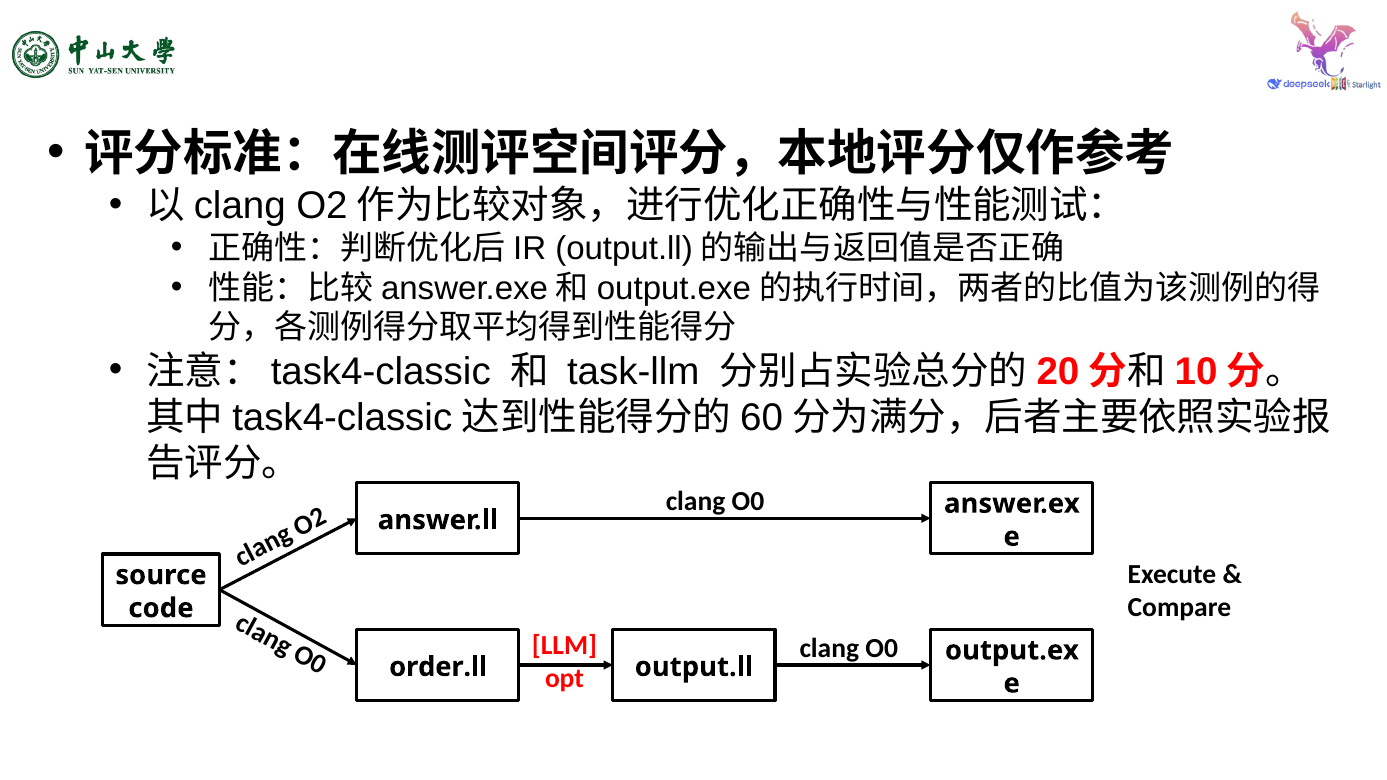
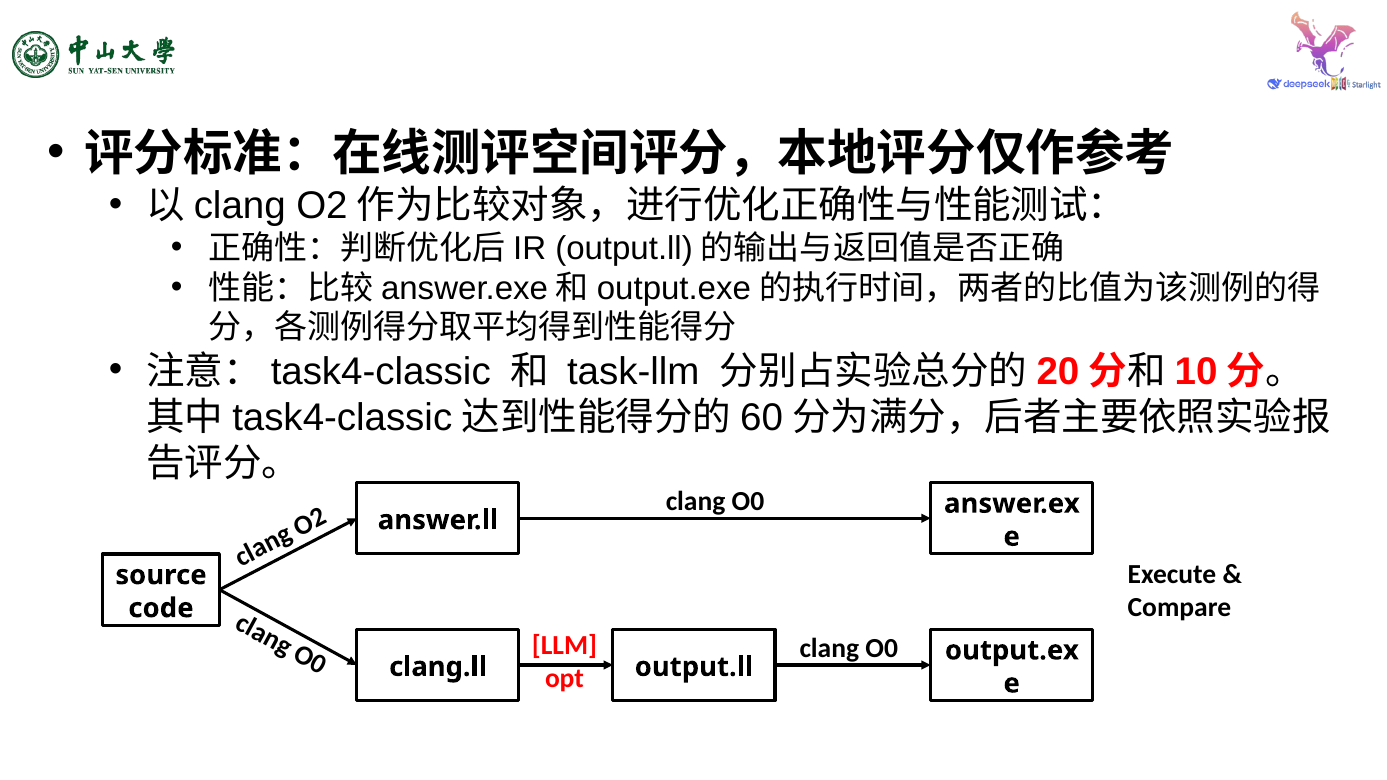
order.ll: order.ll -> clang.ll
